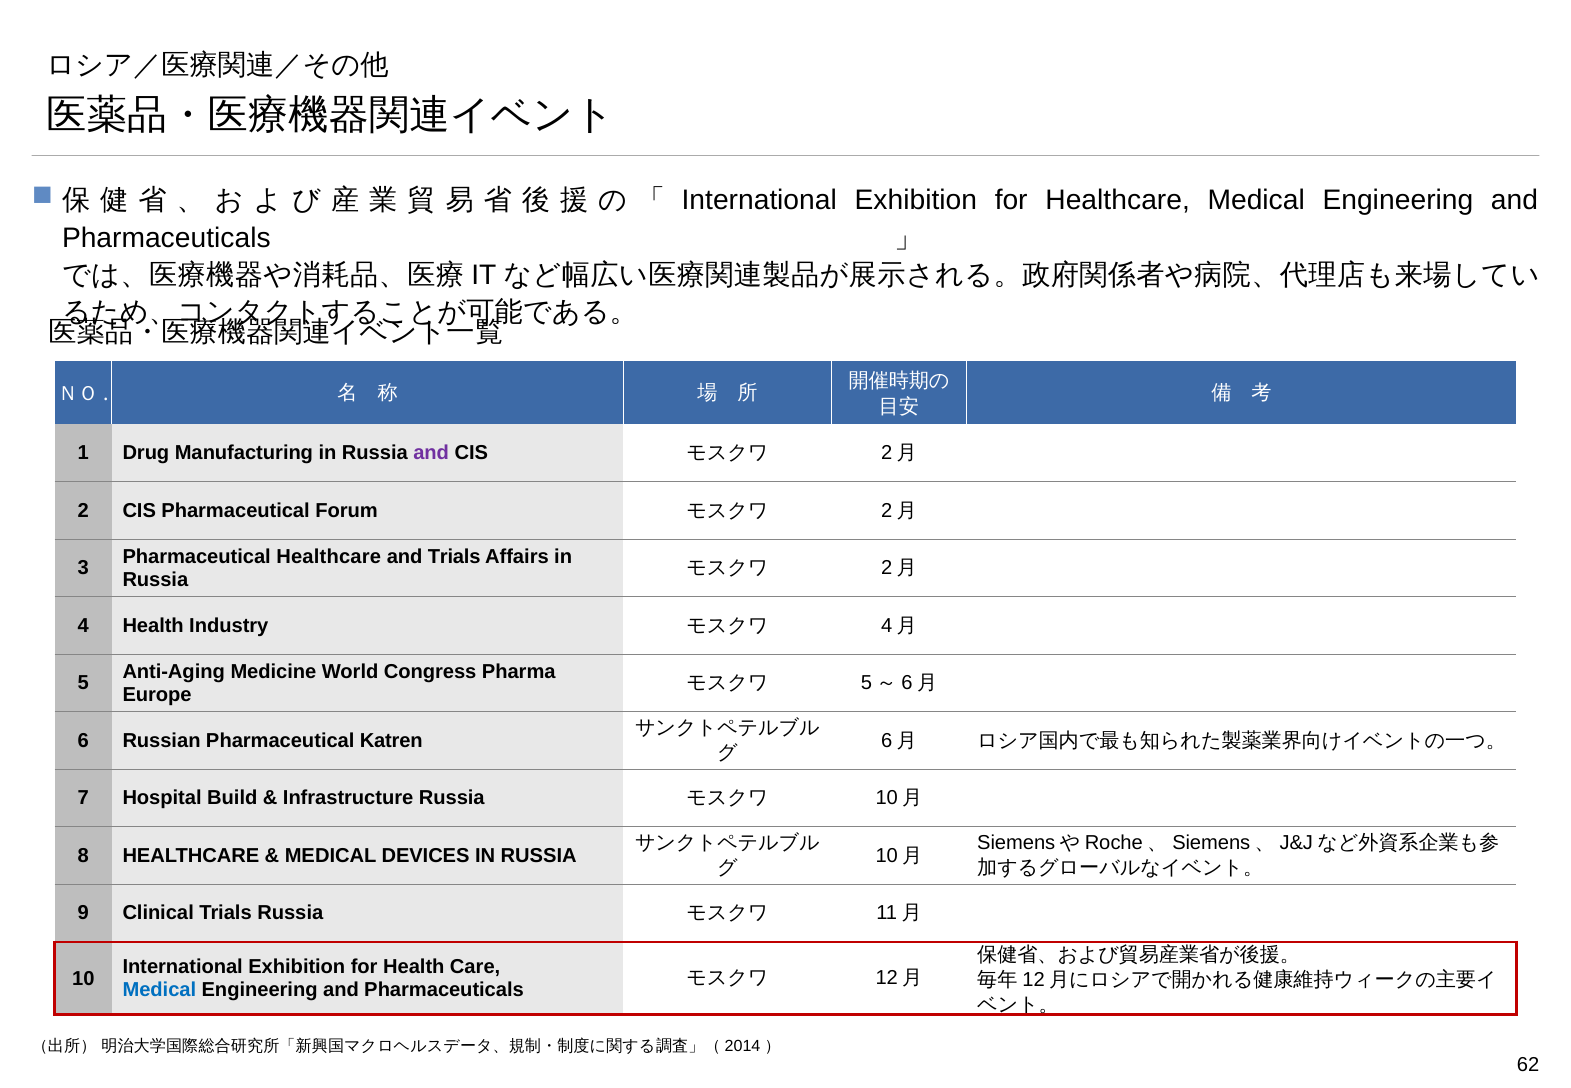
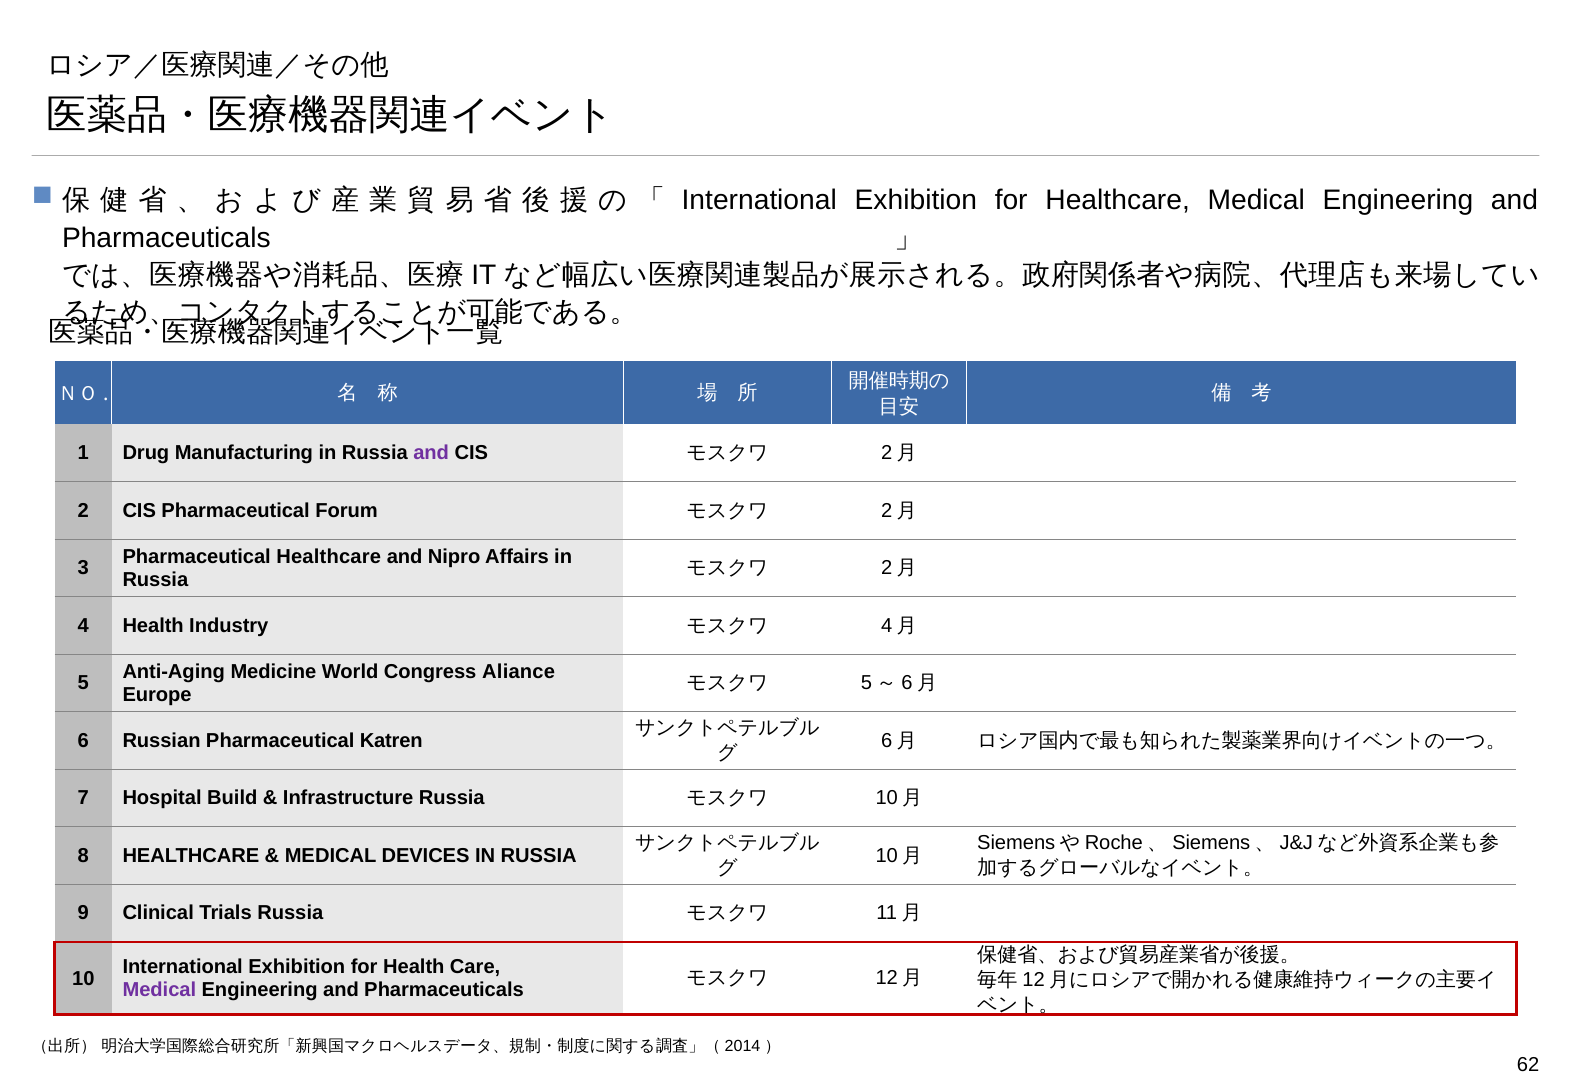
and Trials: Trials -> Nipro
Pharma: Pharma -> Aliance
Medical at (159, 989) colour: blue -> purple
